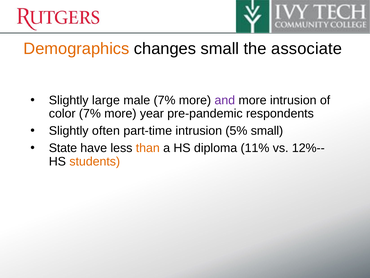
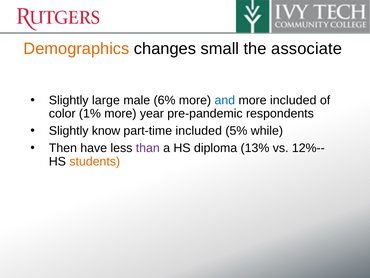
male 7%: 7% -> 6%
and colour: purple -> blue
more intrusion: intrusion -> included
color 7%: 7% -> 1%
often: often -> know
part-time intrusion: intrusion -> included
5% small: small -> while
State: State -> Then
than colour: orange -> purple
11%: 11% -> 13%
